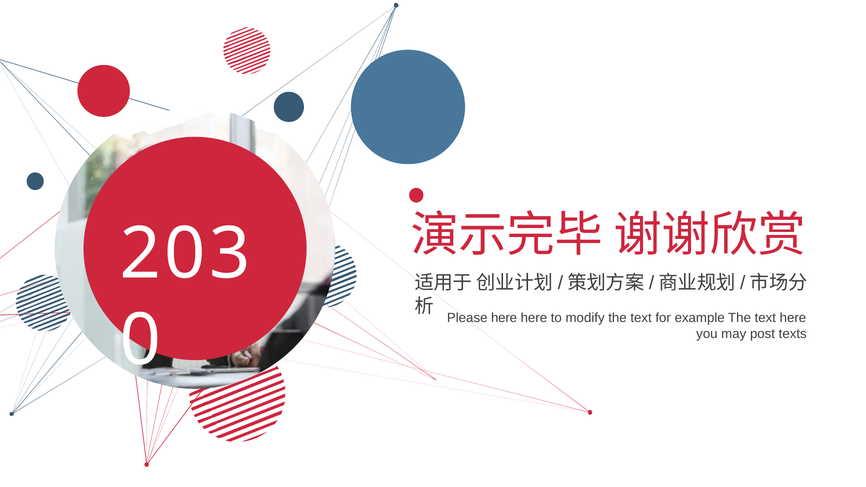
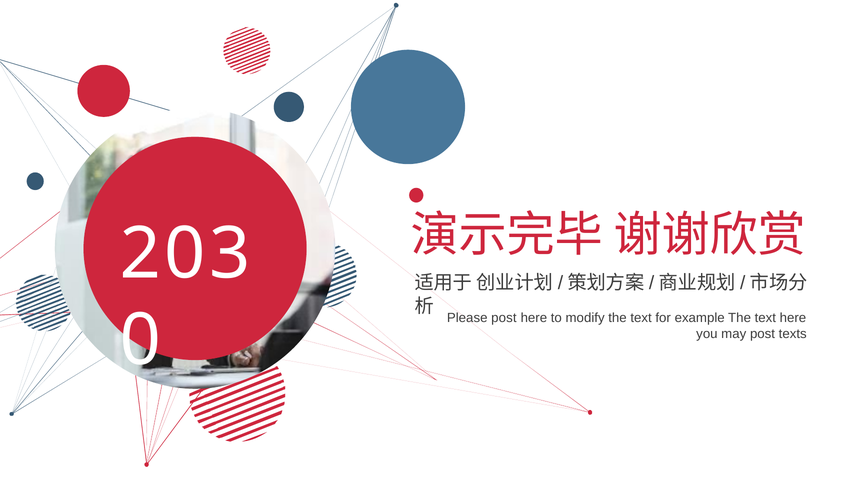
Please here: here -> post
